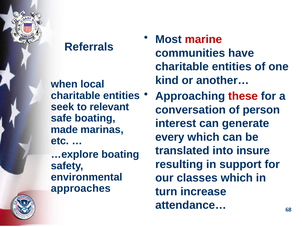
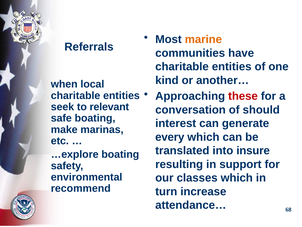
marine colour: red -> orange
person: person -> should
made: made -> make
approaches: approaches -> recommend
